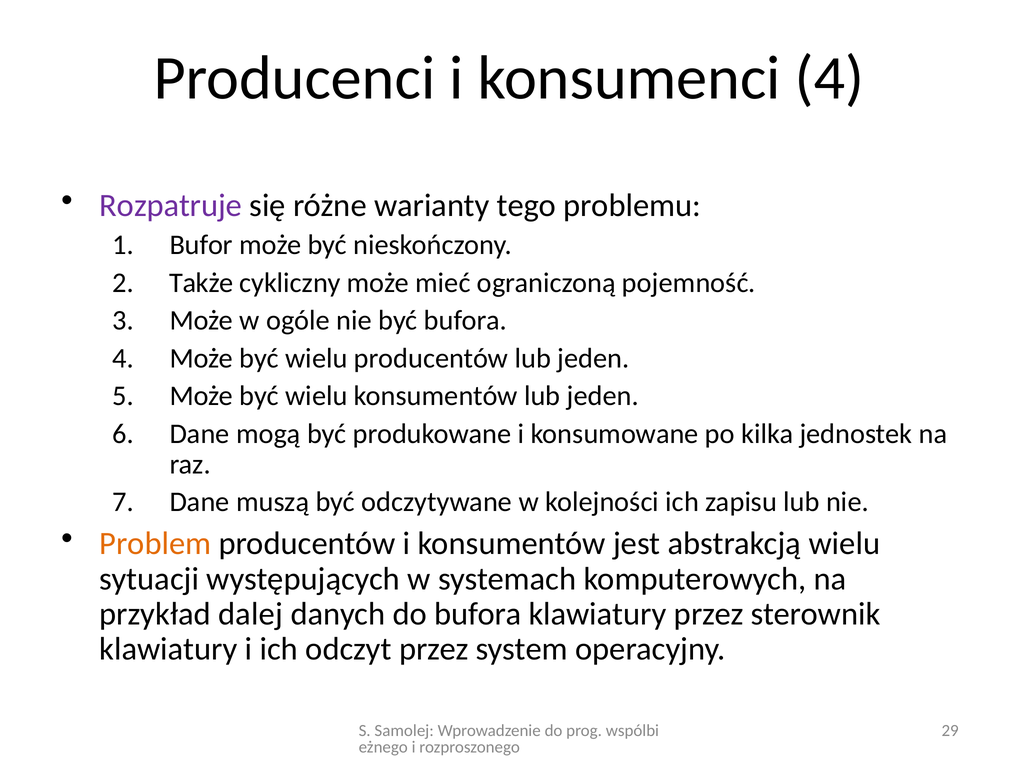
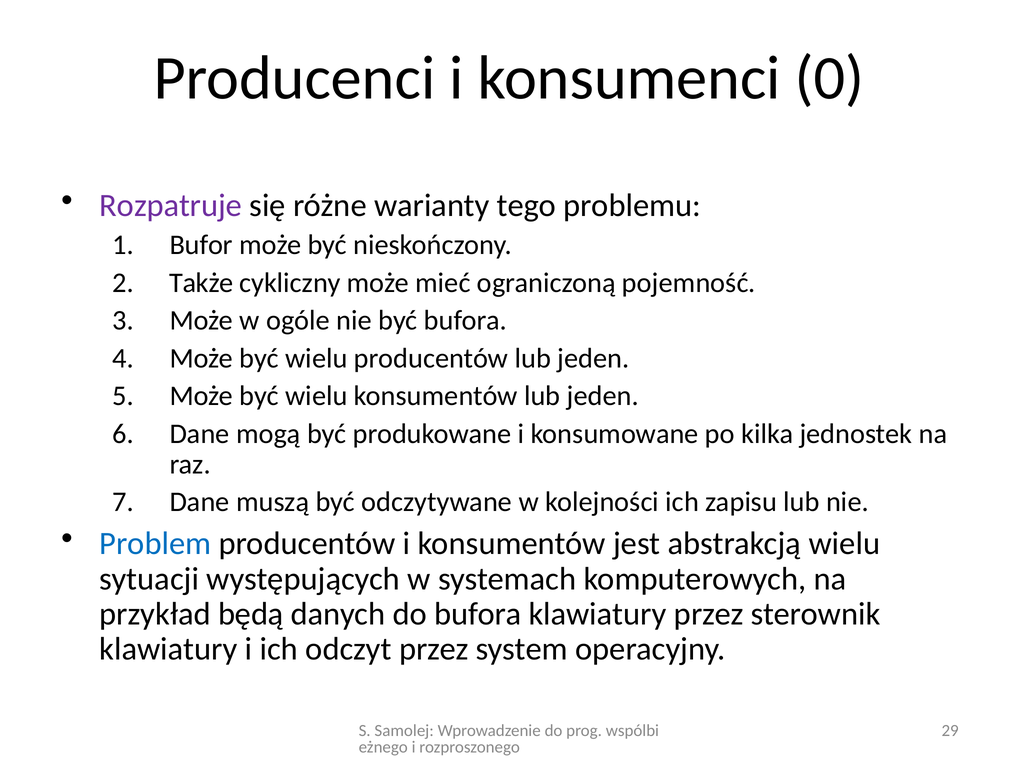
konsumenci 4: 4 -> 0
Problem colour: orange -> blue
dalej: dalej -> będą
